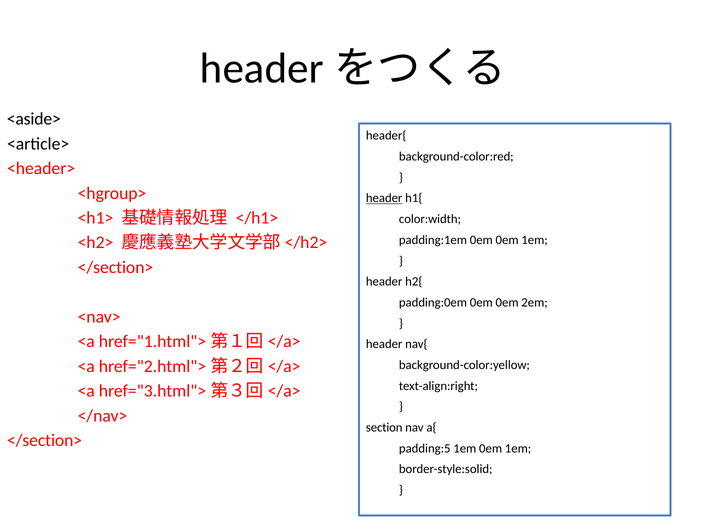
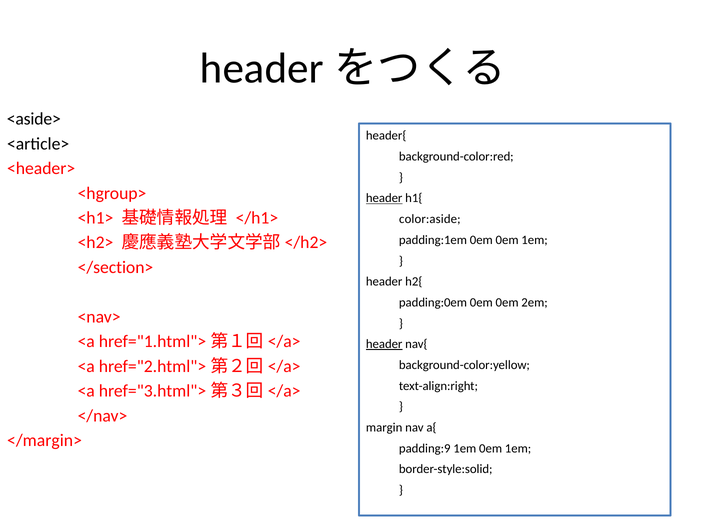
color:width: color:width -> color:aside
header at (384, 344) underline: none -> present
section: section -> margin
</section> at (45, 440): </section> -> </margin>
padding:5: padding:5 -> padding:9
